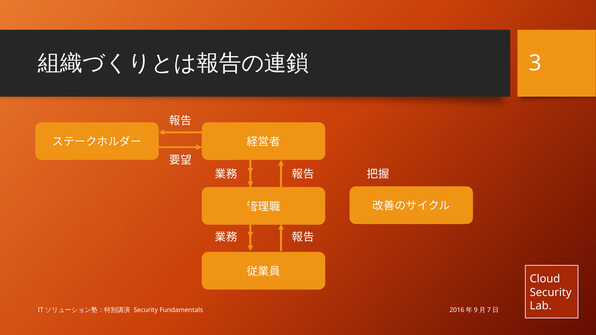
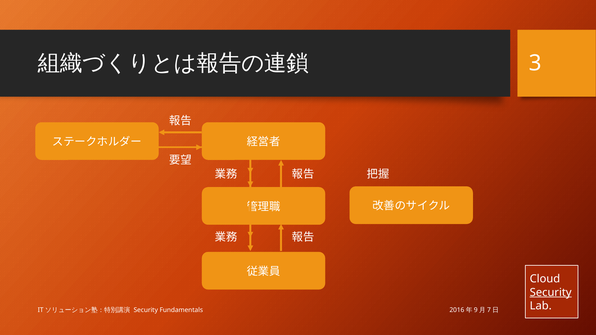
Security at (551, 293) underline: none -> present
